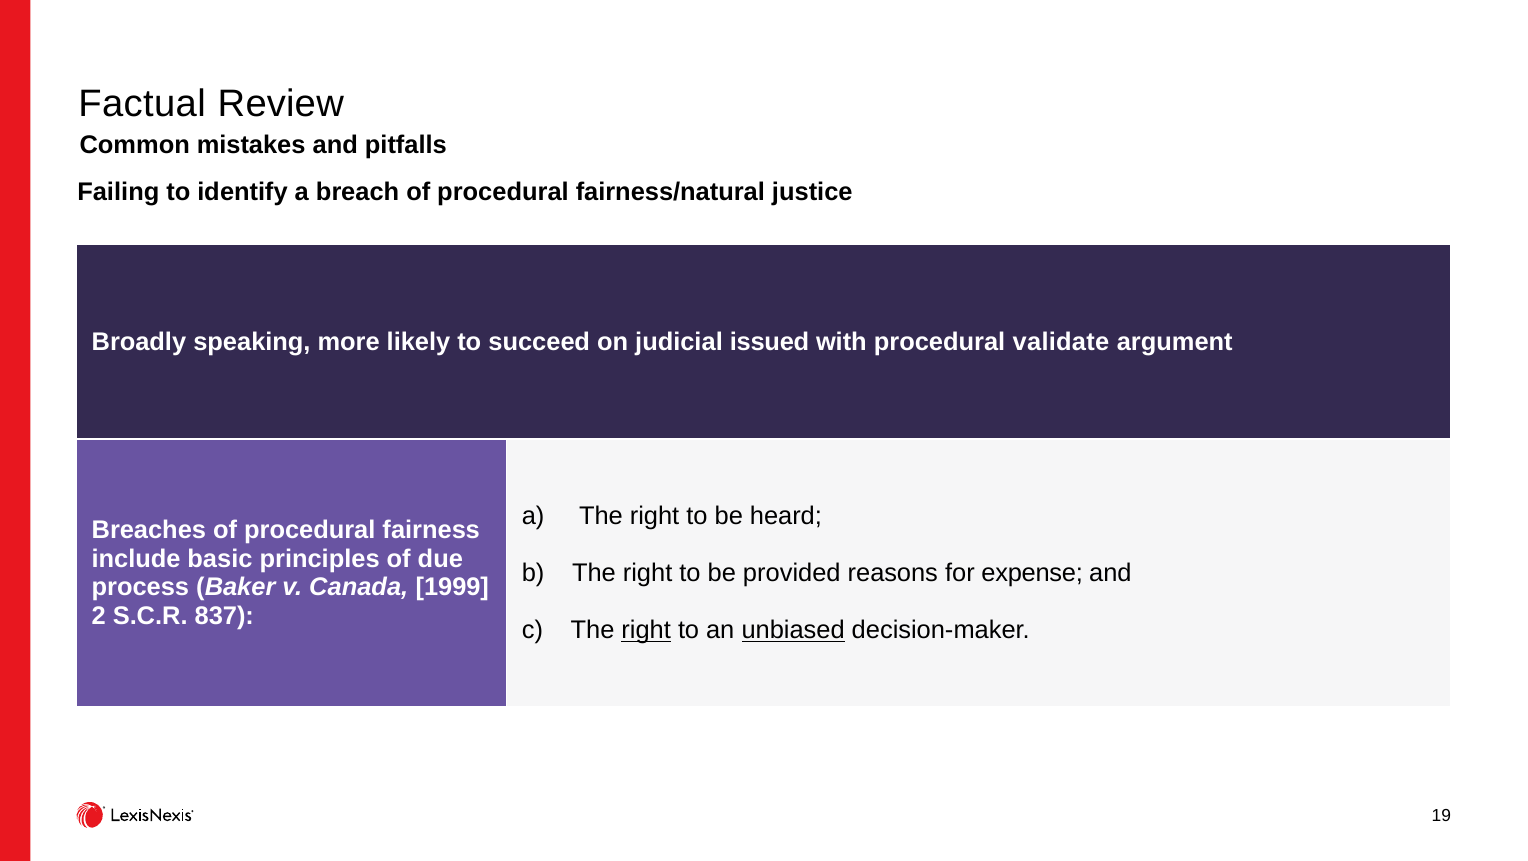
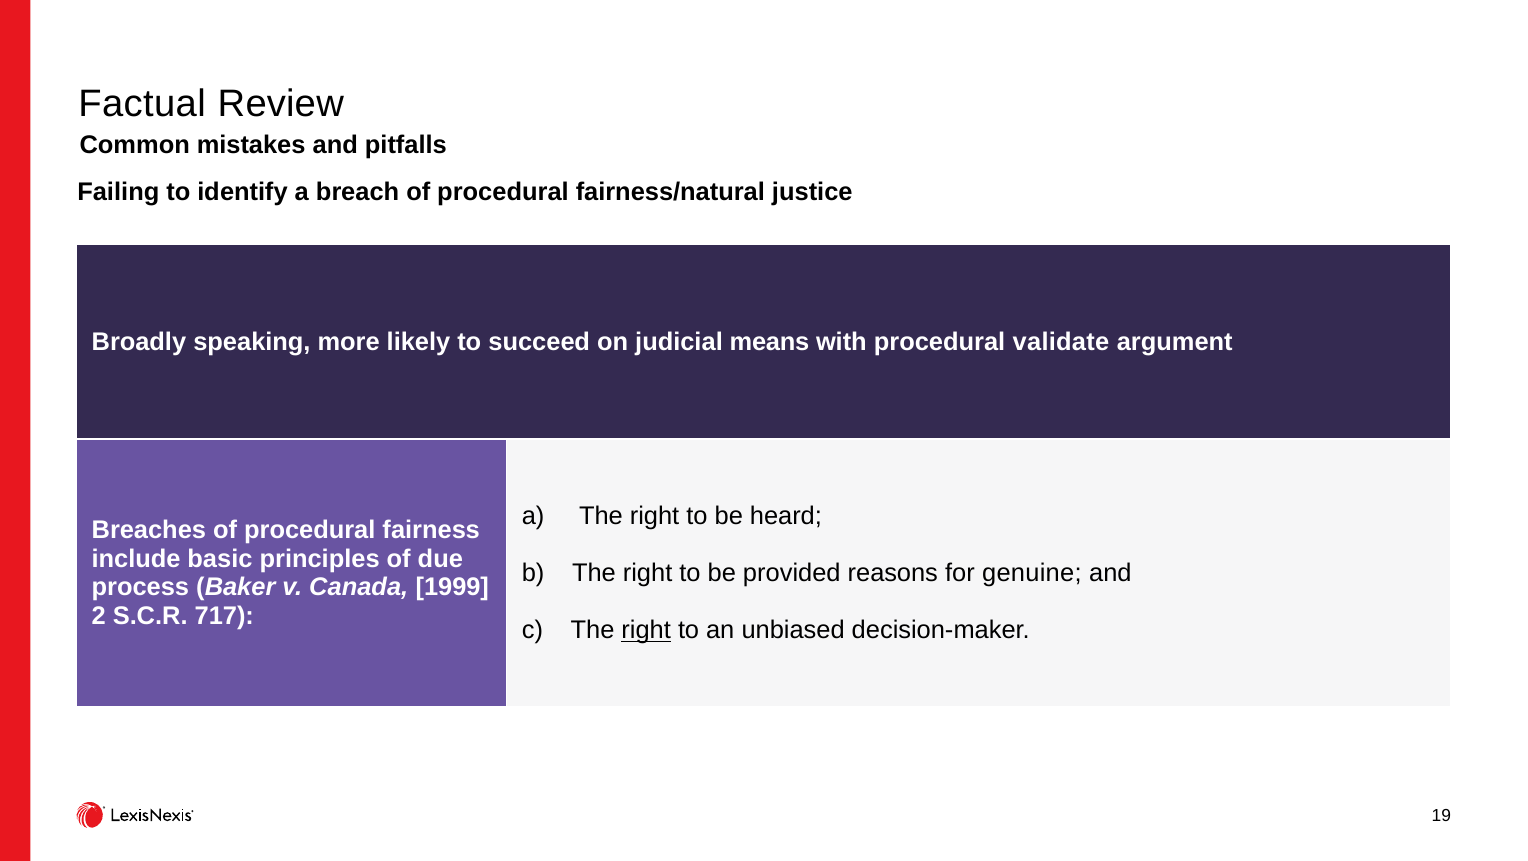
issued: issued -> means
expense: expense -> genuine
837: 837 -> 717
unbiased underline: present -> none
